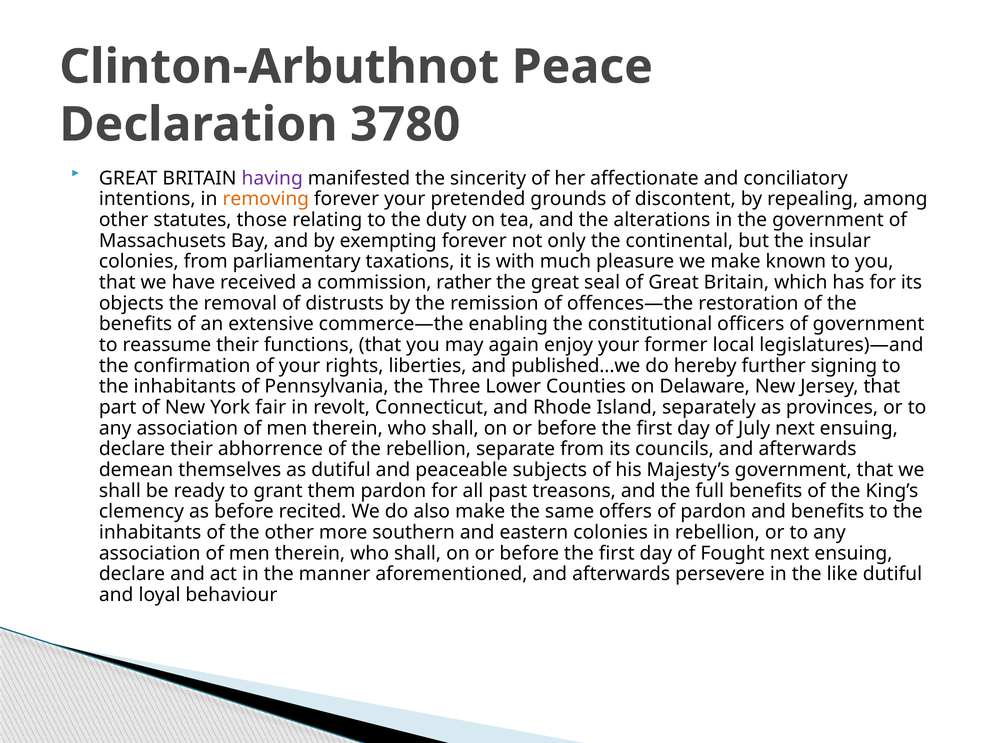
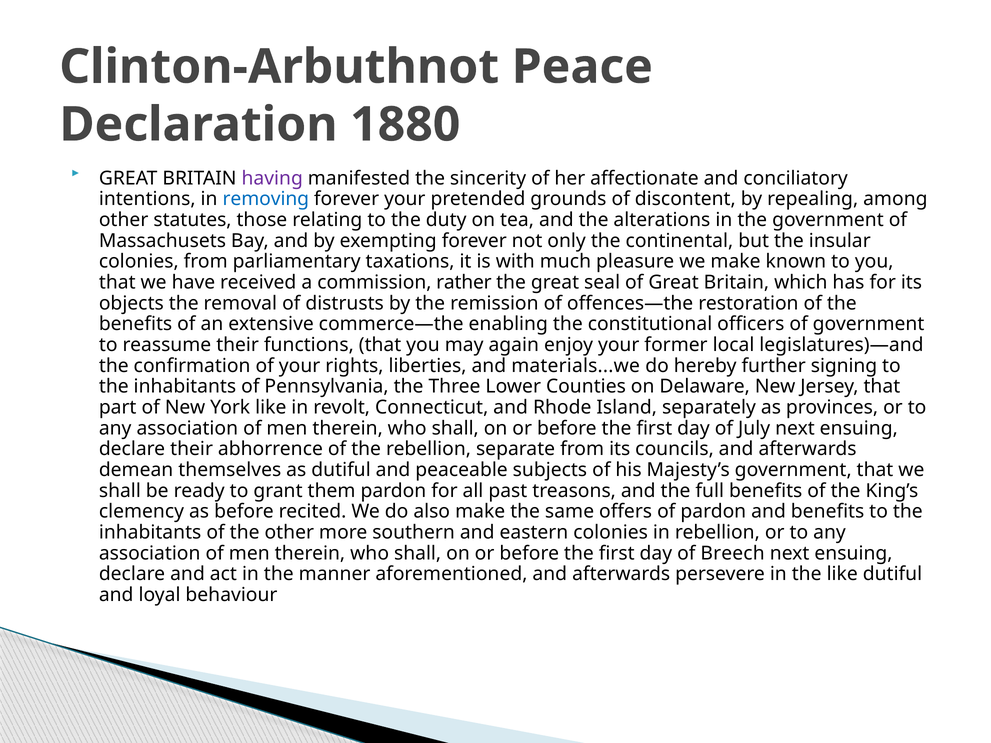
3780: 3780 -> 1880
removing colour: orange -> blue
published...we: published...we -> materials...we
York fair: fair -> like
Fought: Fought -> Breech
